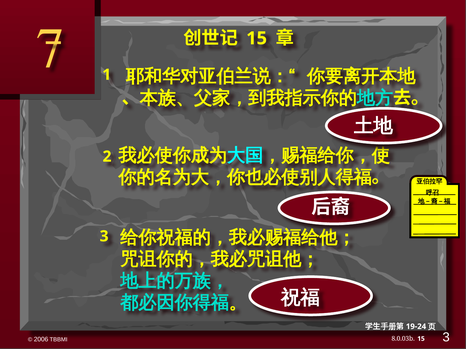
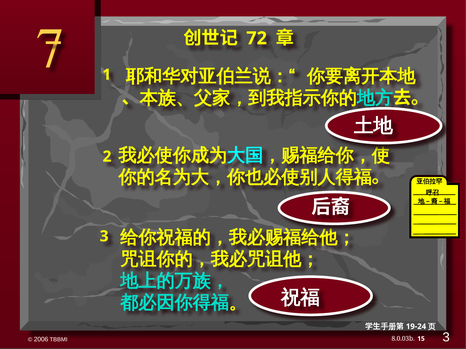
15 at (257, 38): 15 -> 72
